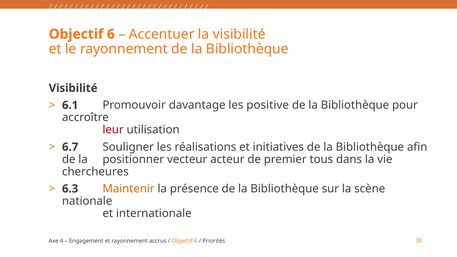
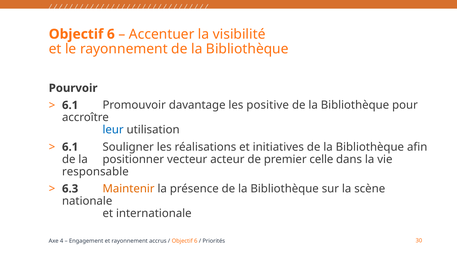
Visibilité at (73, 88): Visibilité -> Pourvoir
leur colour: red -> blue
6.7 at (70, 147): 6.7 -> 6.1
tous: tous -> celle
chercheures: chercheures -> responsable
